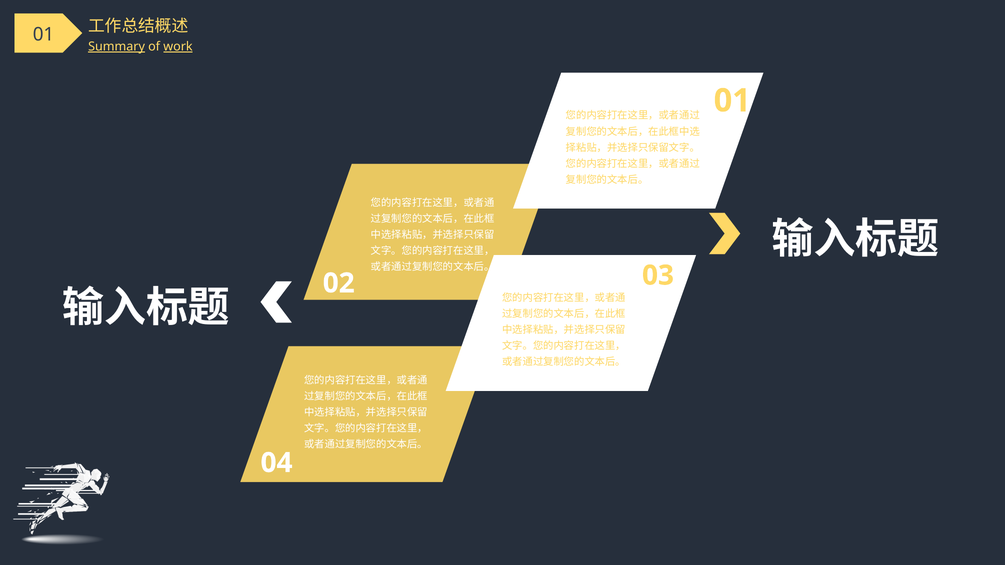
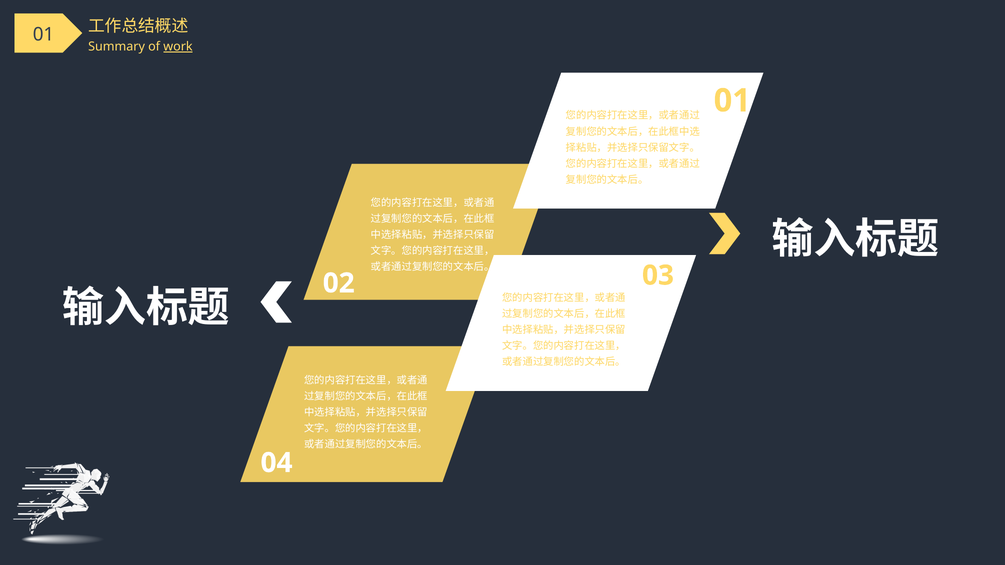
Summary underline: present -> none
